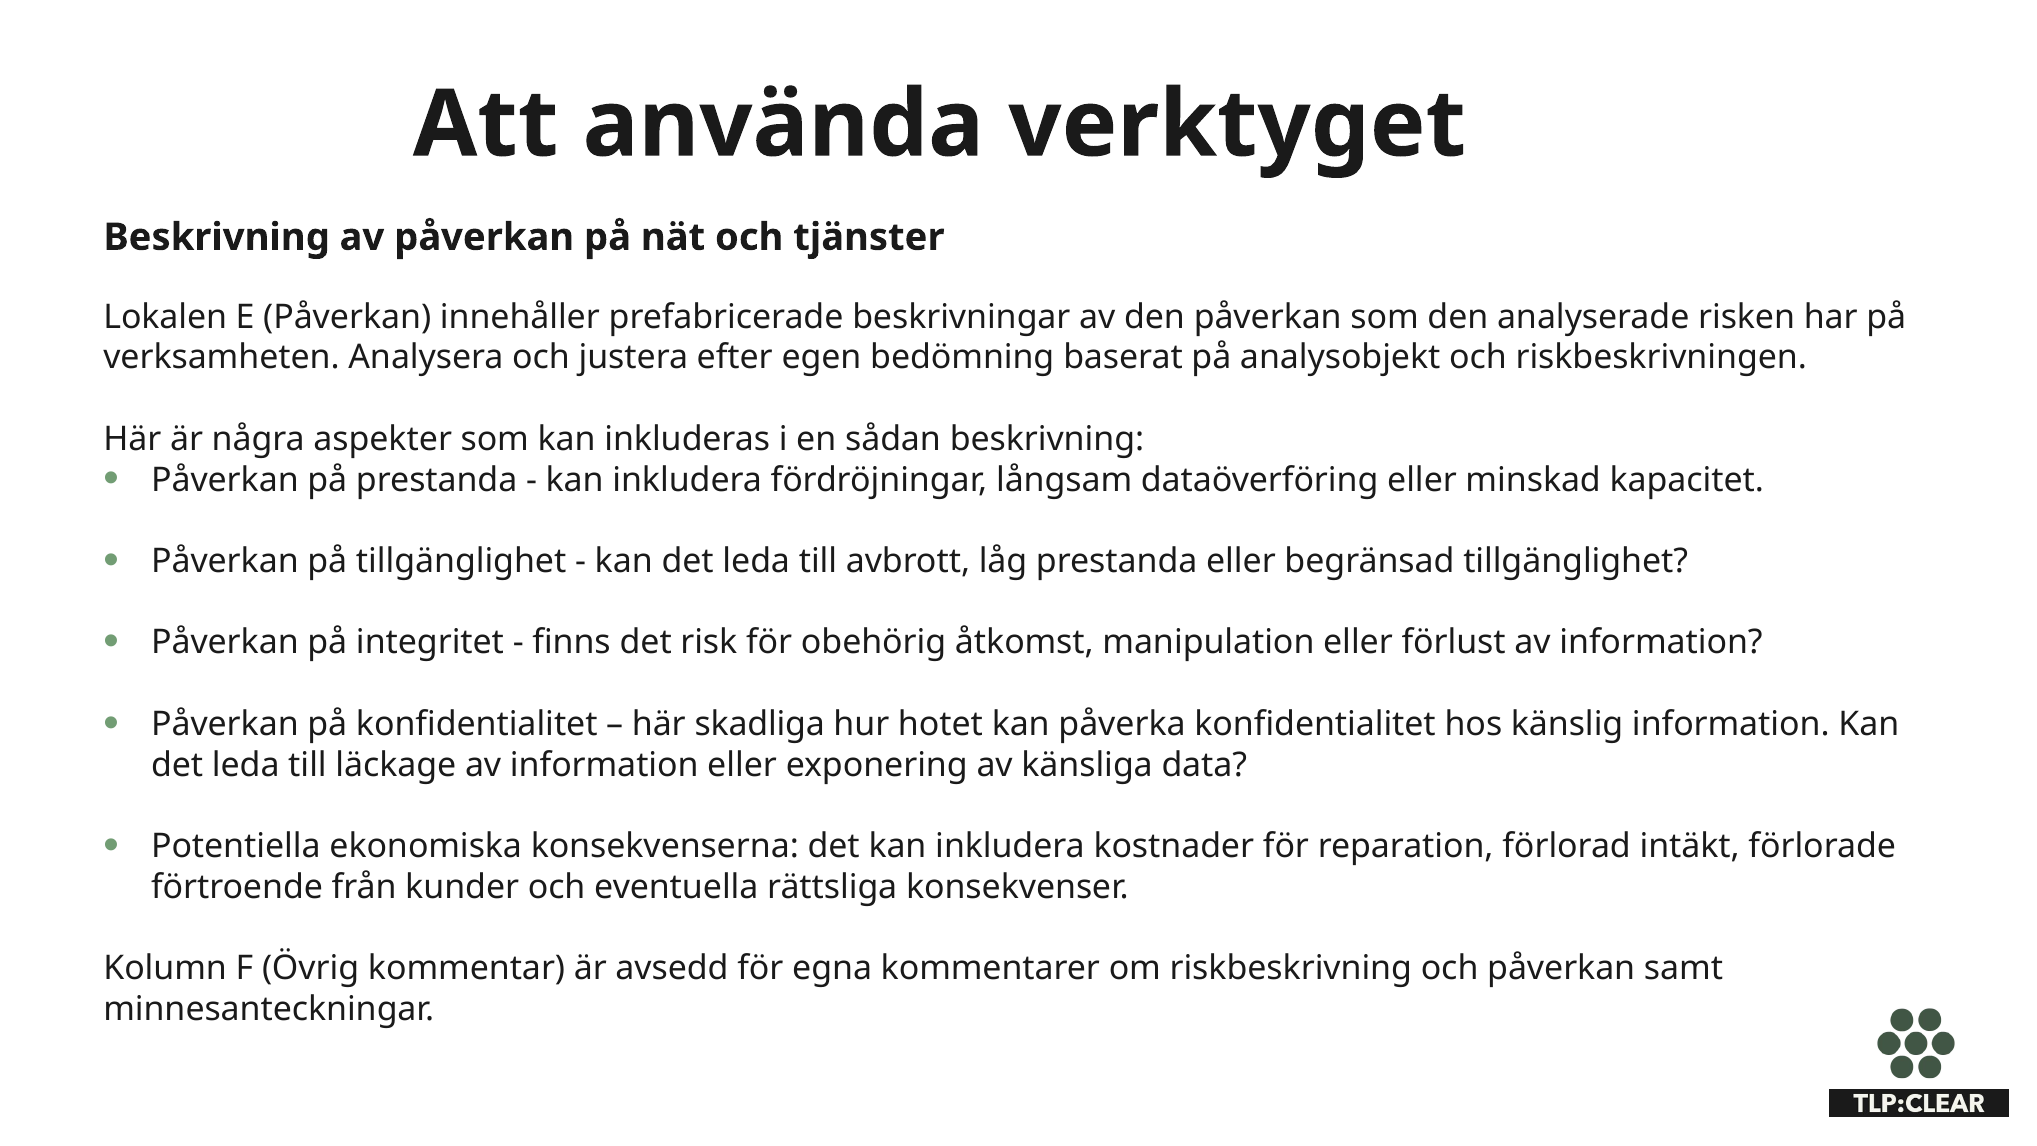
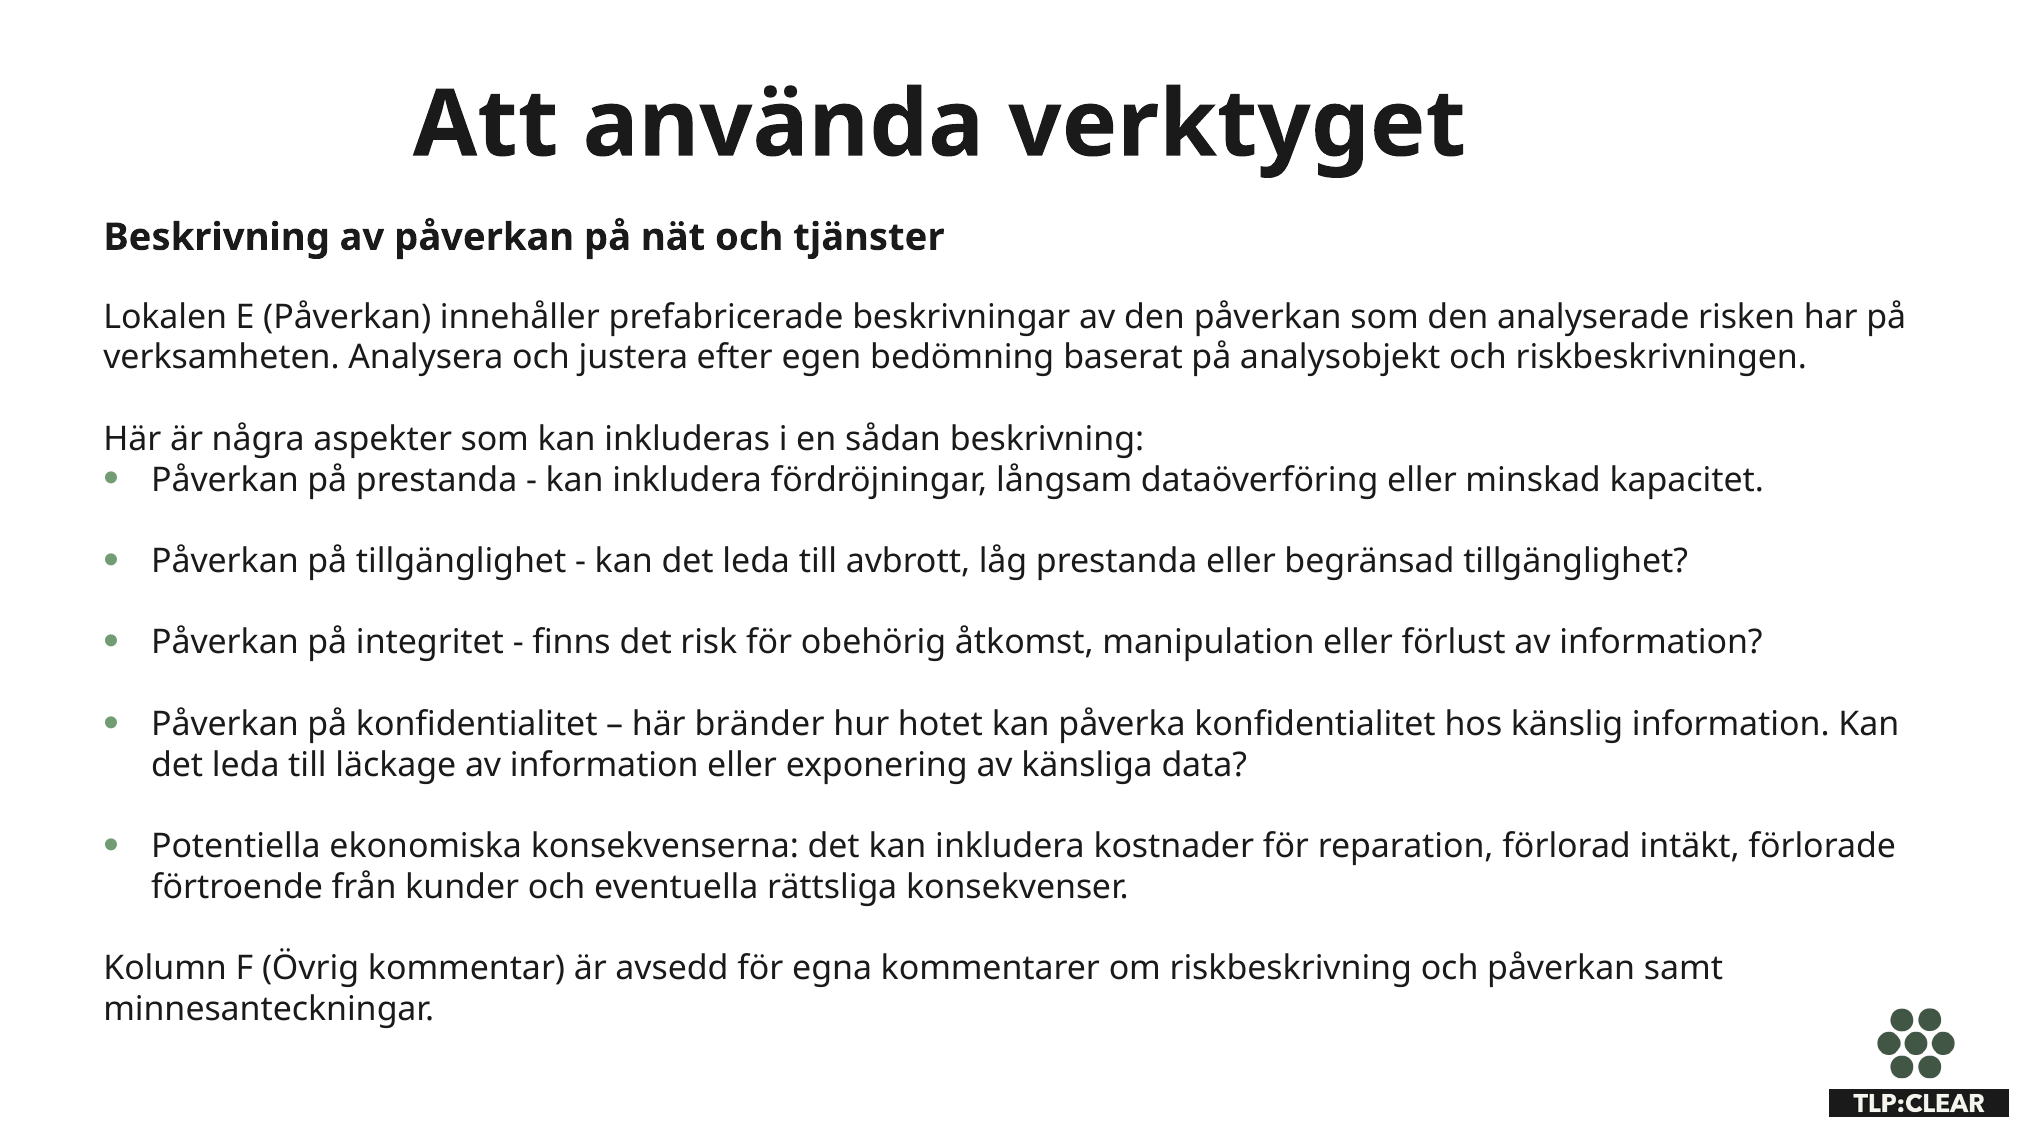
skadliga: skadliga -> bränder
